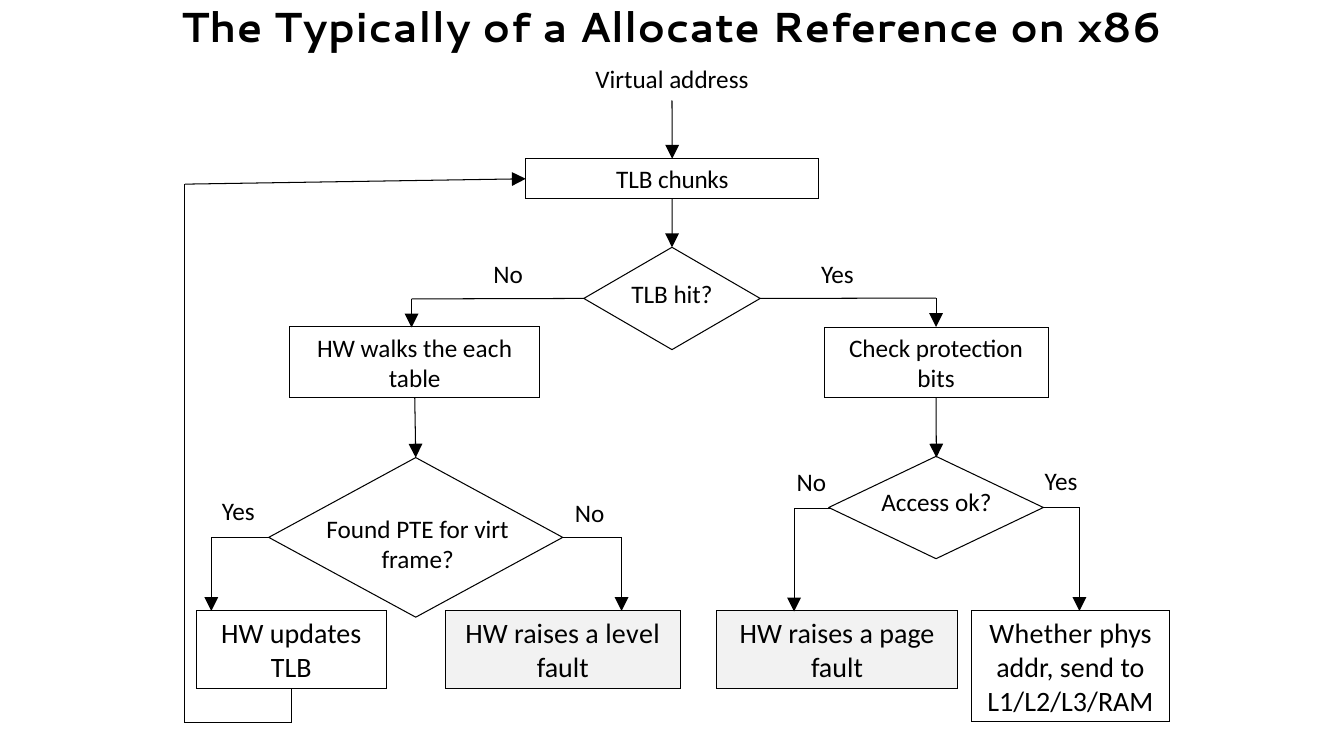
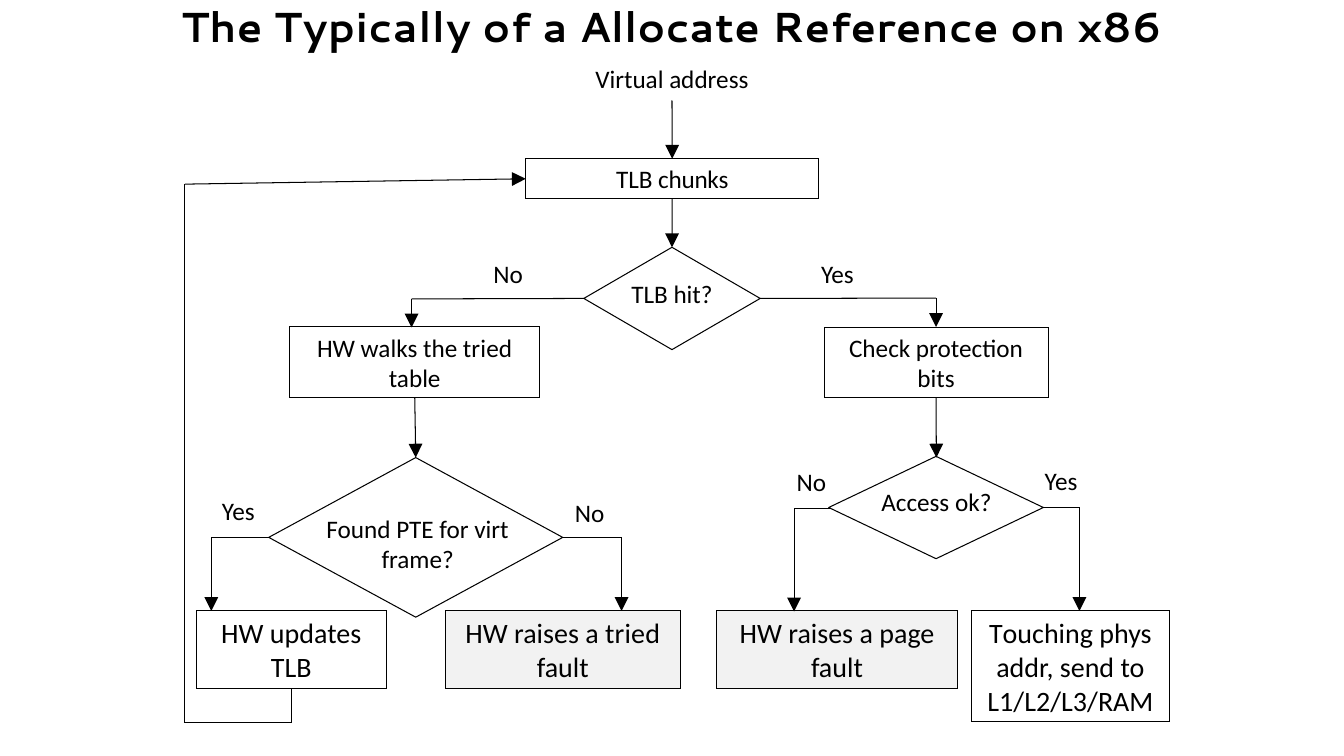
the each: each -> tried
a level: level -> tried
Whether: Whether -> Touching
